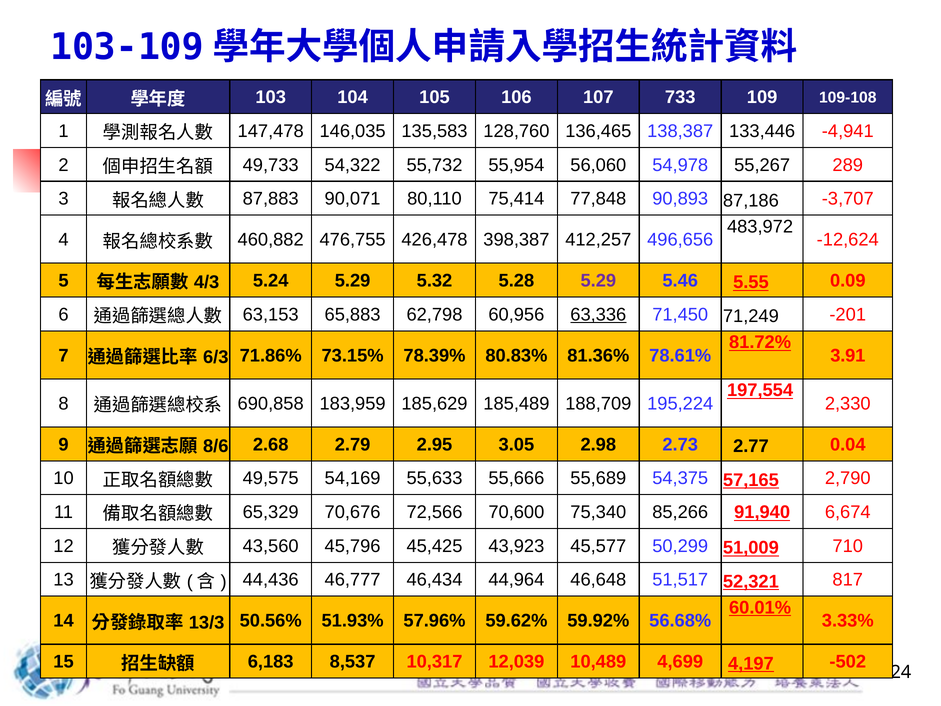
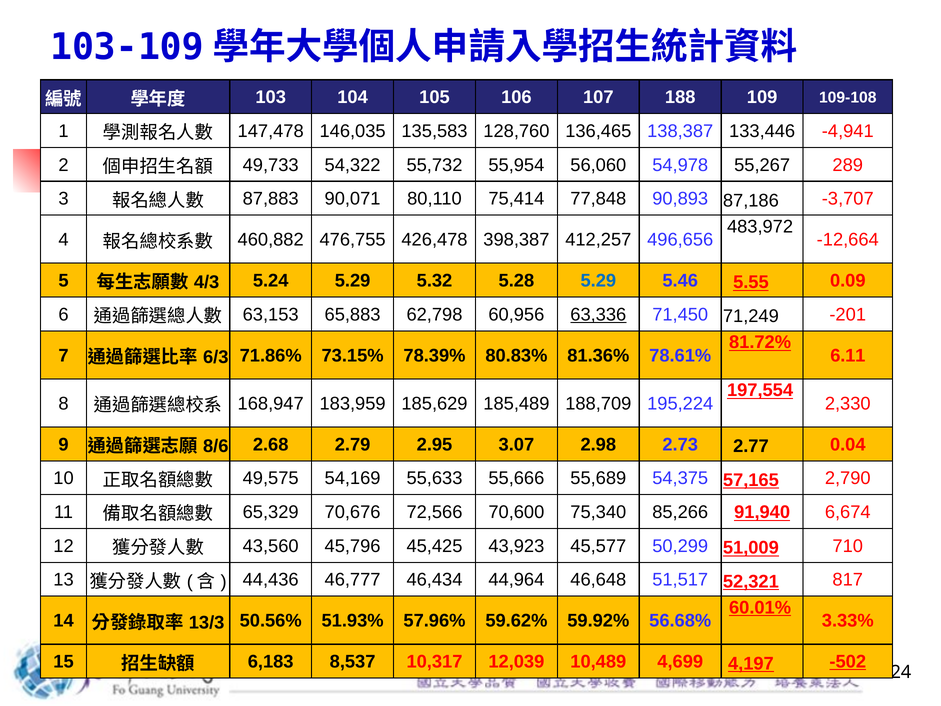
733: 733 -> 188
-12,624: -12,624 -> -12,664
5.29 at (598, 281) colour: purple -> blue
3.91: 3.91 -> 6.11
690,858: 690,858 -> 168,947
3.05: 3.05 -> 3.07
-502 underline: none -> present
